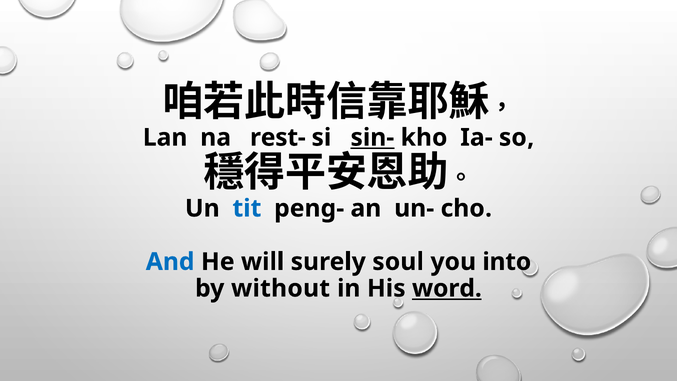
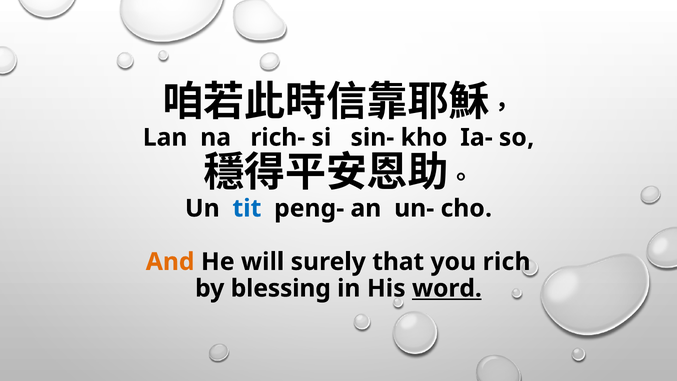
rest-: rest- -> rich-
sin- underline: present -> none
And colour: blue -> orange
soul: soul -> that
into: into -> rich
without: without -> blessing
